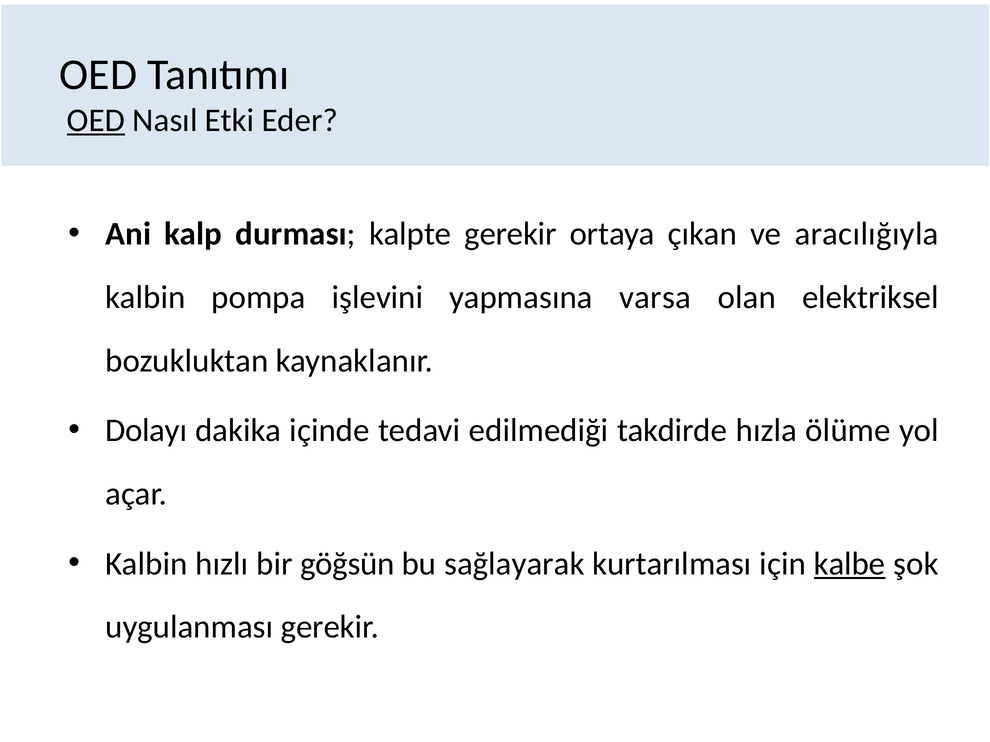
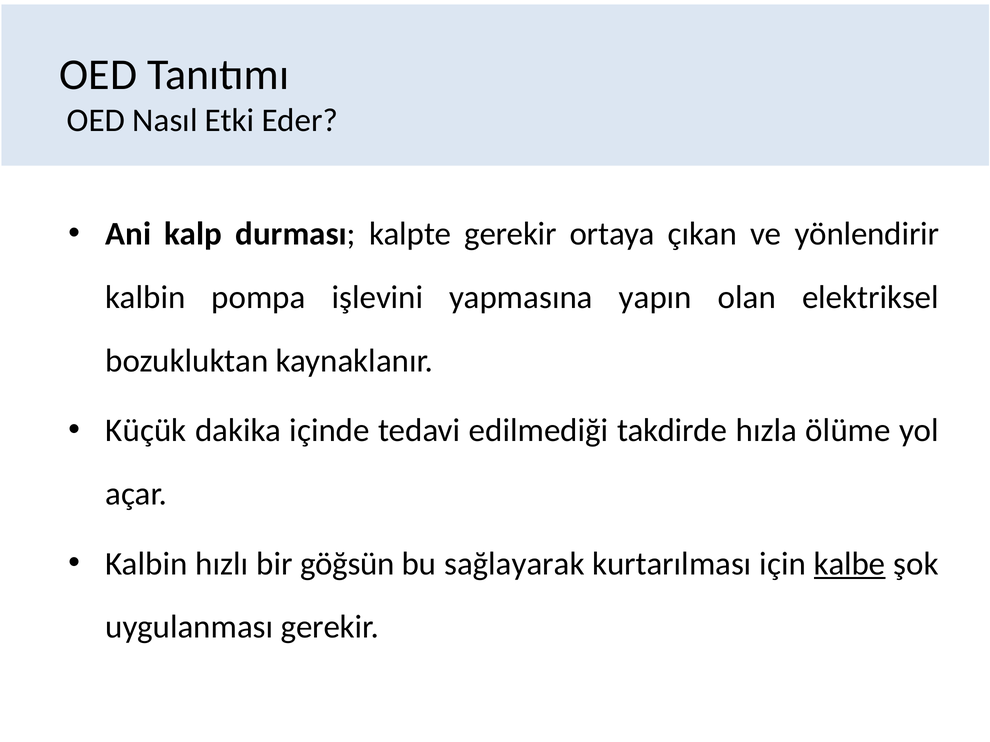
OED at (96, 120) underline: present -> none
aracılığıyla: aracılığıyla -> yönlendirir
varsa: varsa -> yapın
Dolayı: Dolayı -> Küçük
